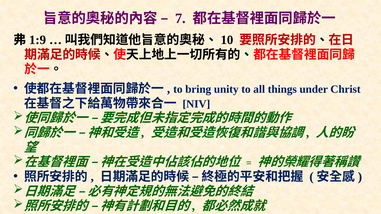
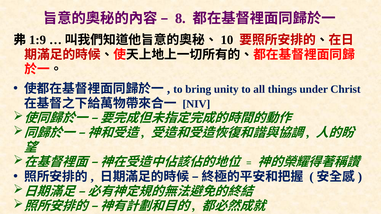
7: 7 -> 8
